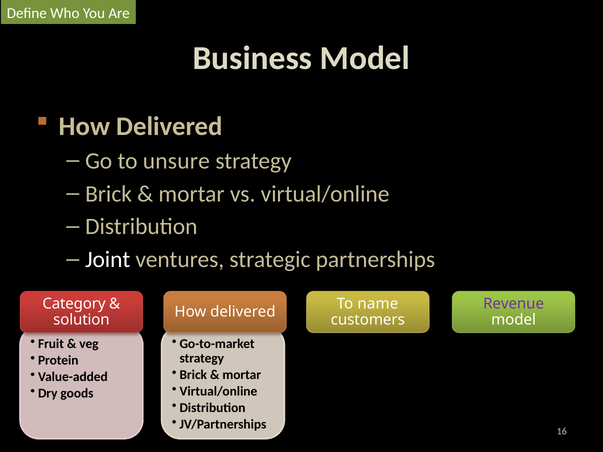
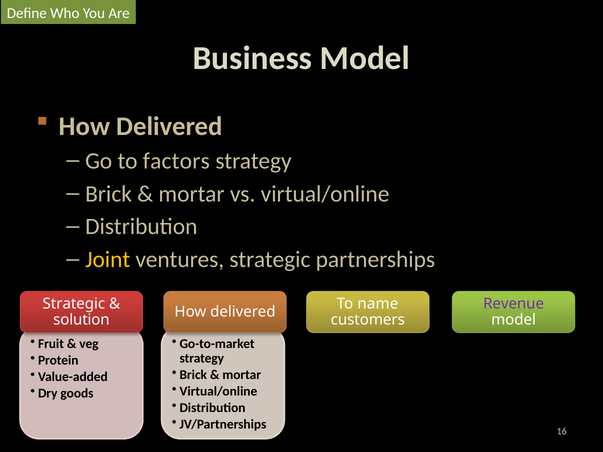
unsure: unsure -> factors
Joint colour: white -> yellow
Category at (74, 304): Category -> Strategic
